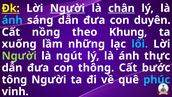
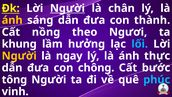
chân underline: present -> none
ánh at (12, 20) colour: light blue -> yellow
duyên: duyên -> thành
Khung: Khung -> Ngươi
xuống: xuống -> khung
những: những -> hưởng
Người at (19, 56) colour: light green -> yellow
ngút: ngút -> ngay
thông: thông -> chông
